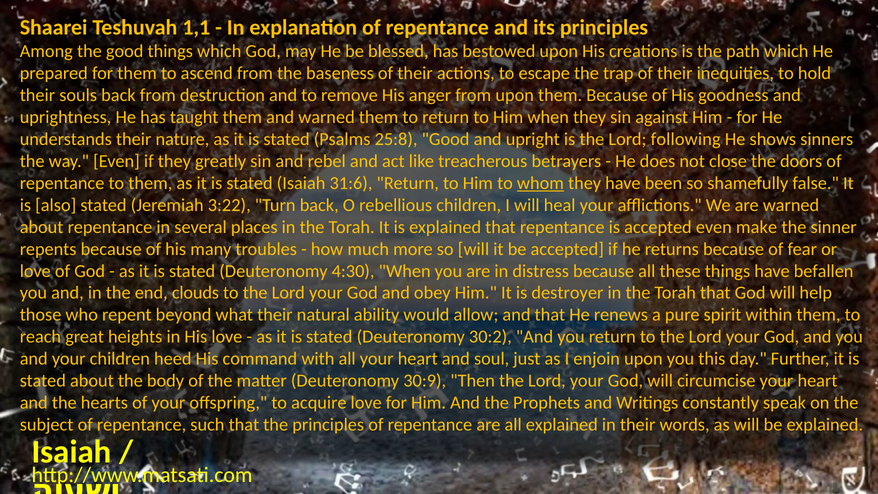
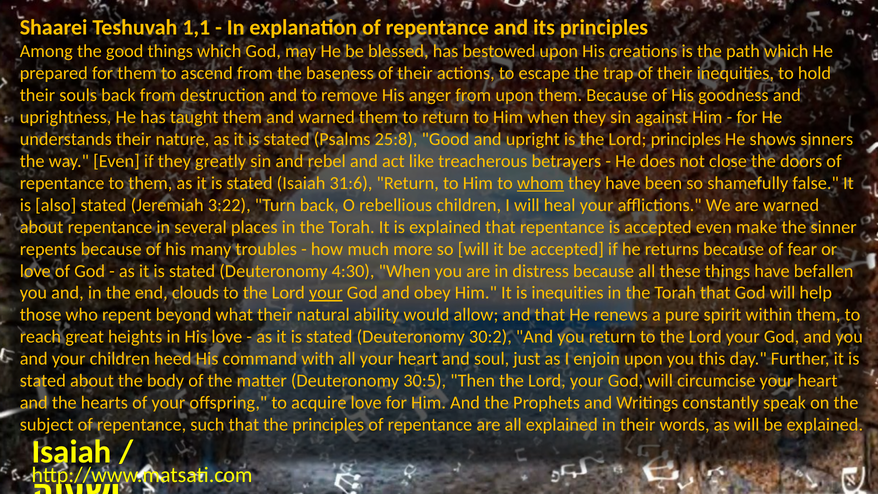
Lord following: following -> principles
your at (326, 293) underline: none -> present
is destroyer: destroyer -> inequities
30:9: 30:9 -> 30:5
